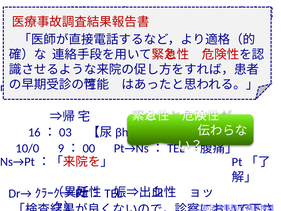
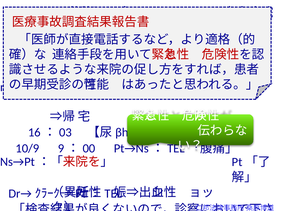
10/0: 10/0 -> 10/9
